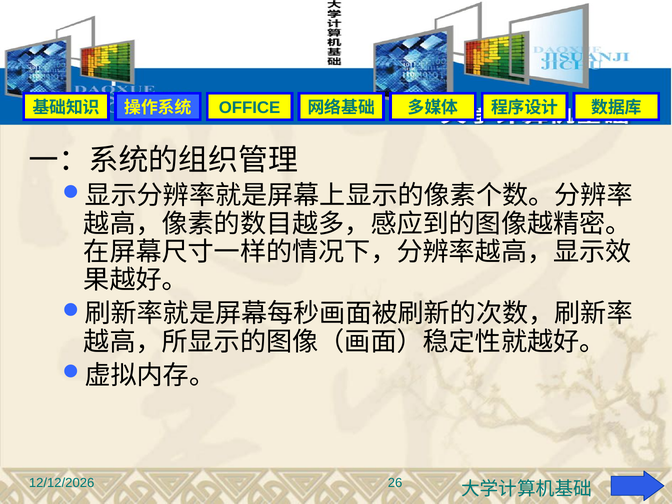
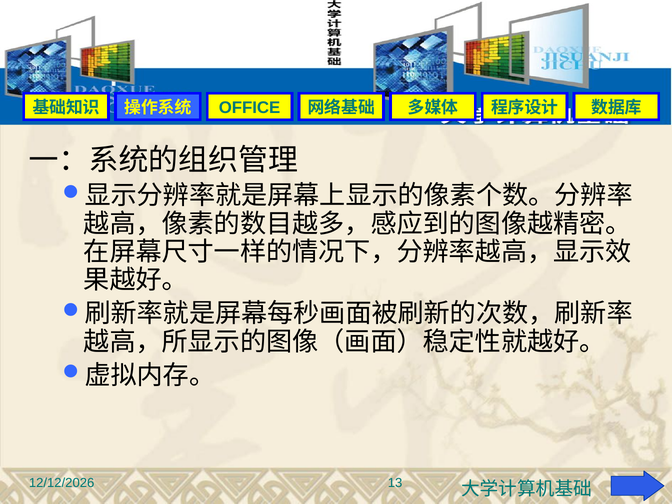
26: 26 -> 13
